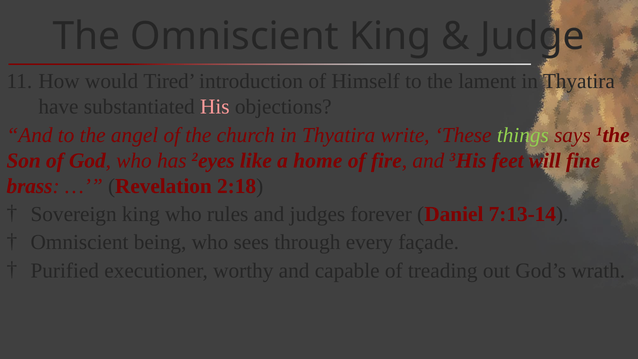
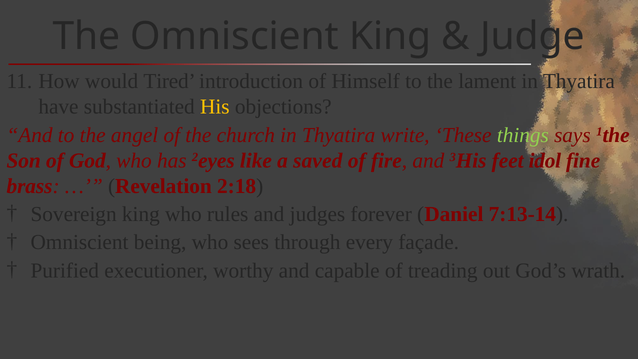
His colour: pink -> yellow
home: home -> saved
will: will -> idol
